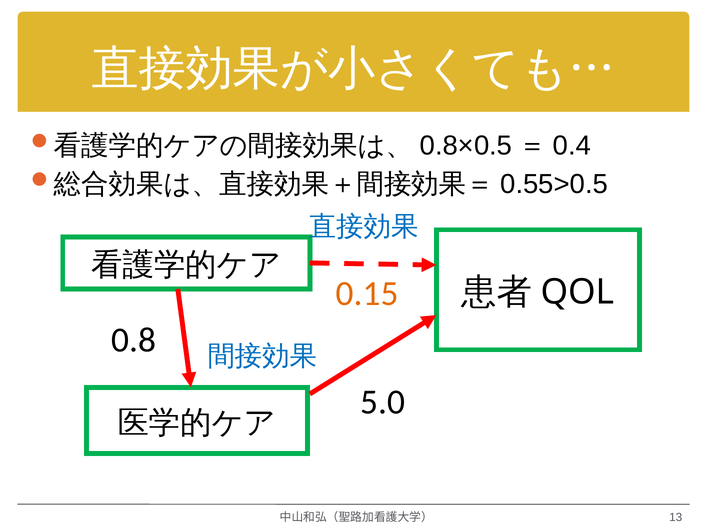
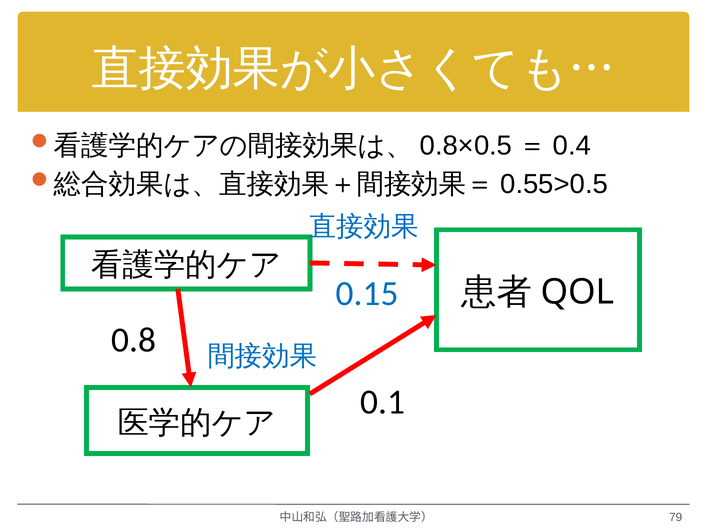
0.15 colour: orange -> blue
5.0: 5.0 -> 0.1
13: 13 -> 79
